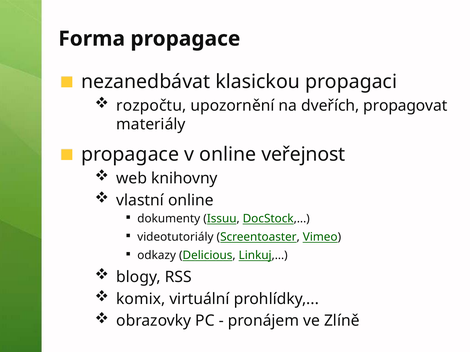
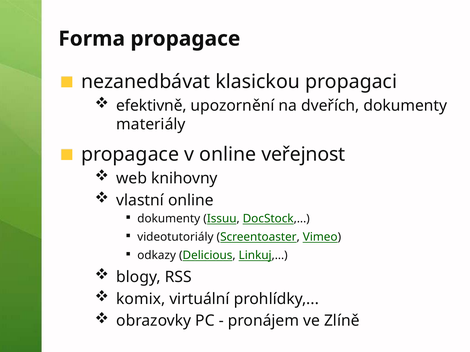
rozpočtu: rozpočtu -> efektivně
dveřích propagovat: propagovat -> dokumenty
